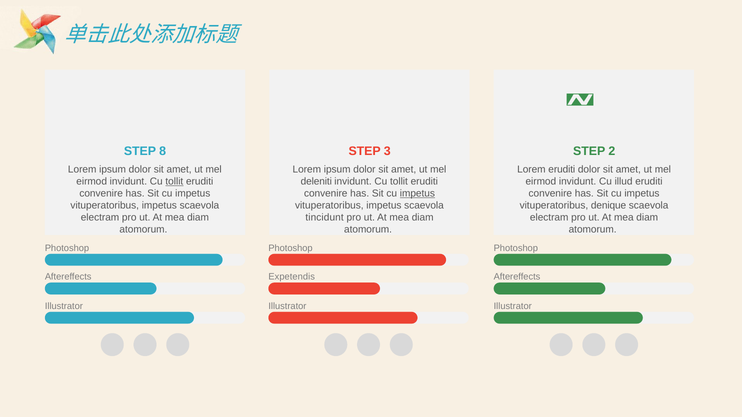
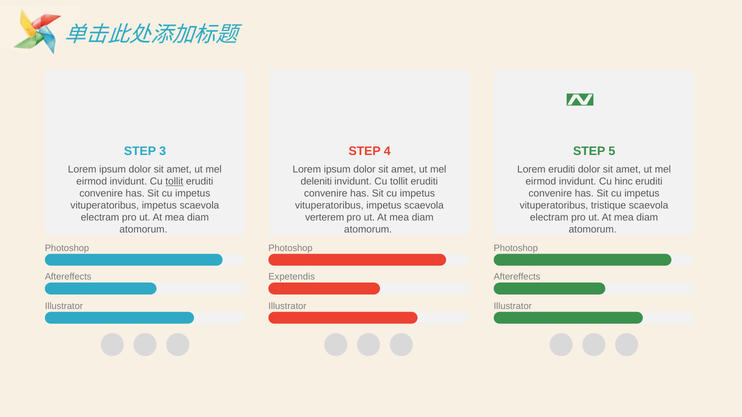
8: 8 -> 3
3: 3 -> 4
2: 2 -> 5
illud: illud -> hinc
impetus at (417, 194) underline: present -> none
denique: denique -> tristique
tincidunt: tincidunt -> verterem
